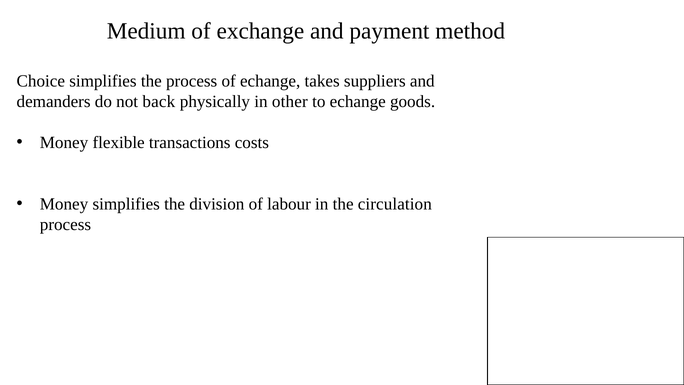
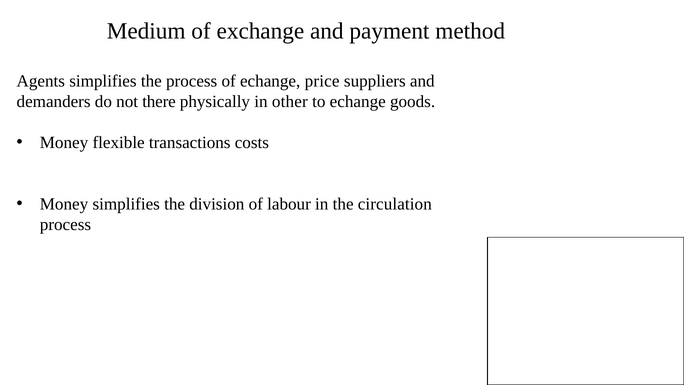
Choice: Choice -> Agents
takes: takes -> price
back: back -> there
